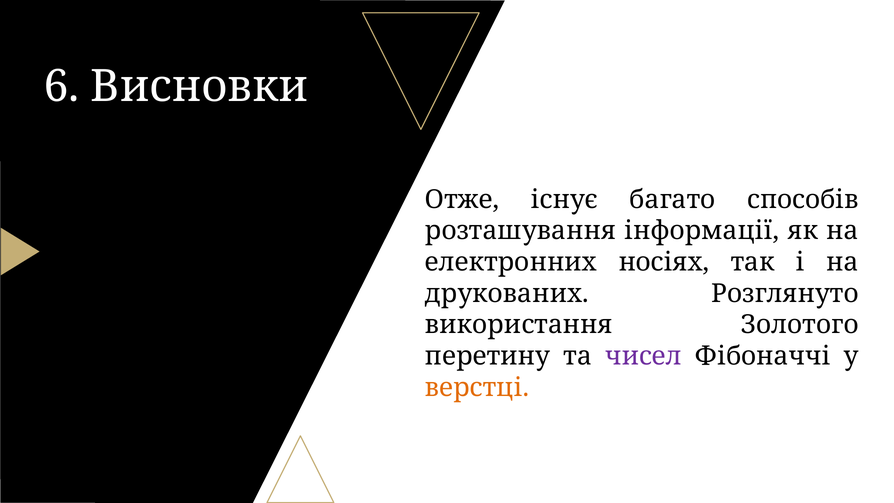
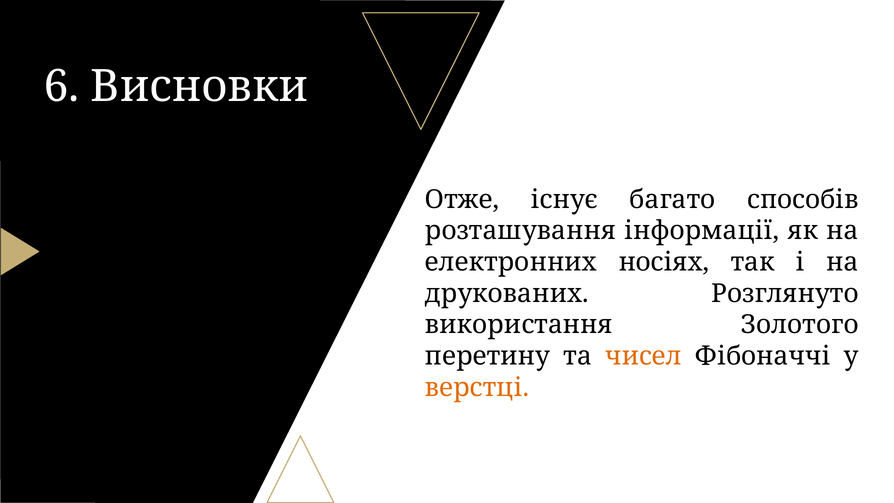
чисел colour: purple -> orange
